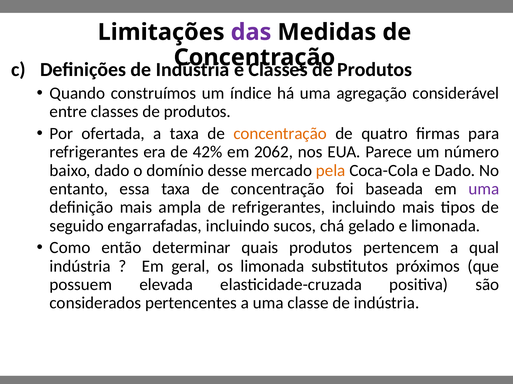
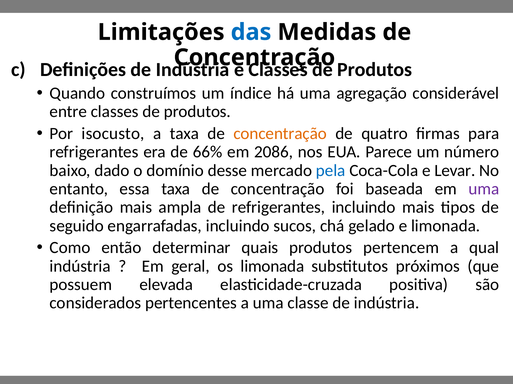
das colour: purple -> blue
ofertada: ofertada -> isocusto
42%: 42% -> 66%
2062: 2062 -> 2086
pela colour: orange -> blue
e Dado: Dado -> Levar
